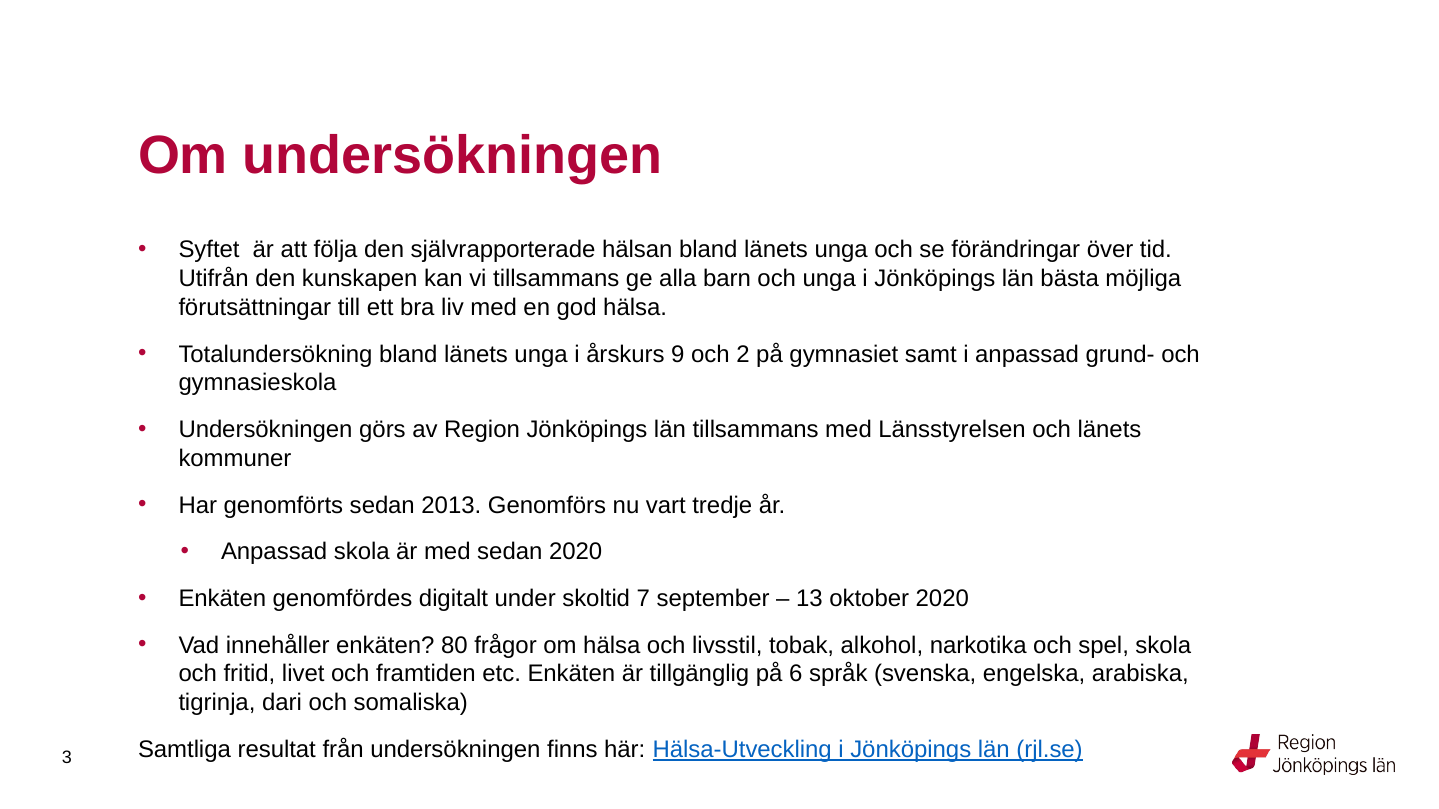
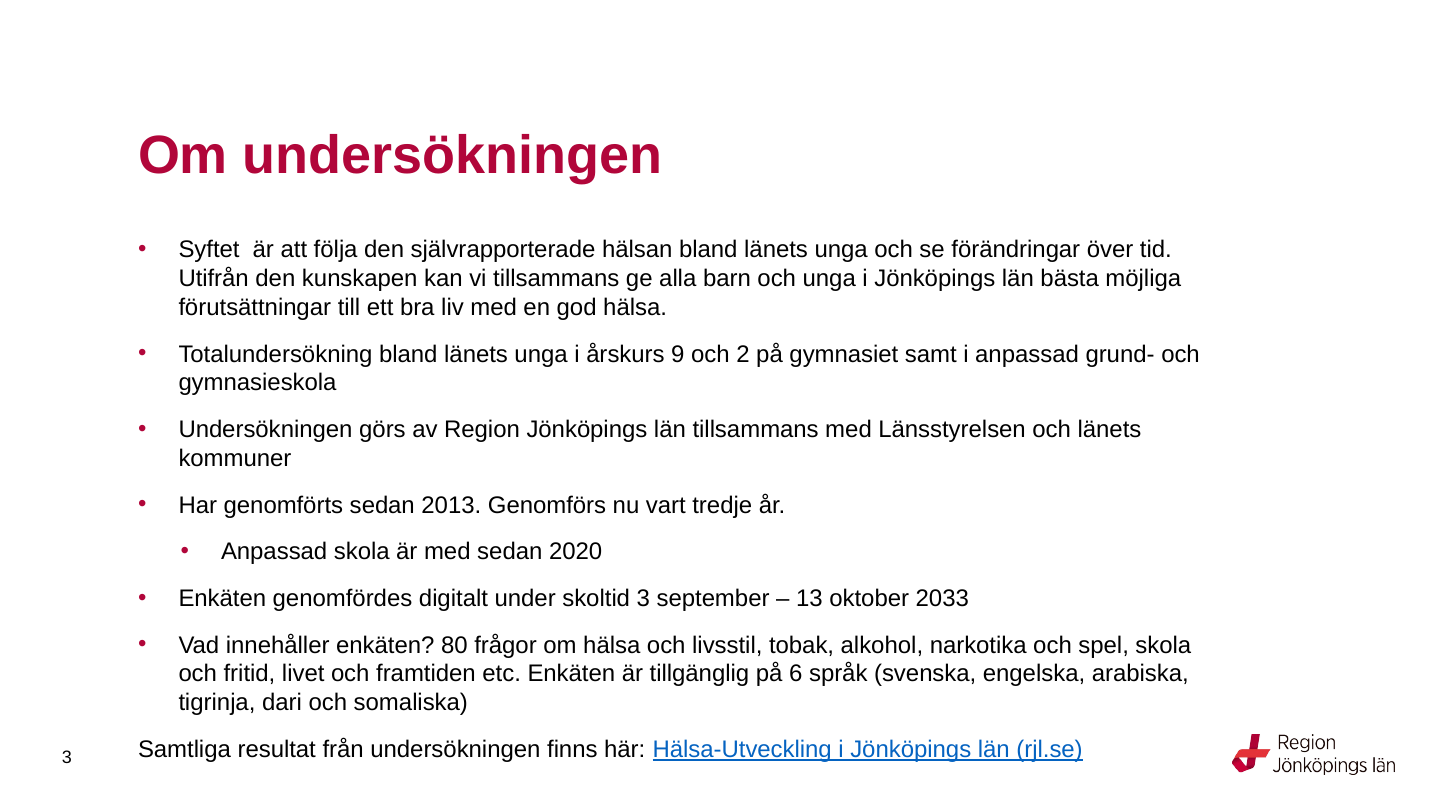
skoltid 7: 7 -> 3
oktober 2020: 2020 -> 2033
